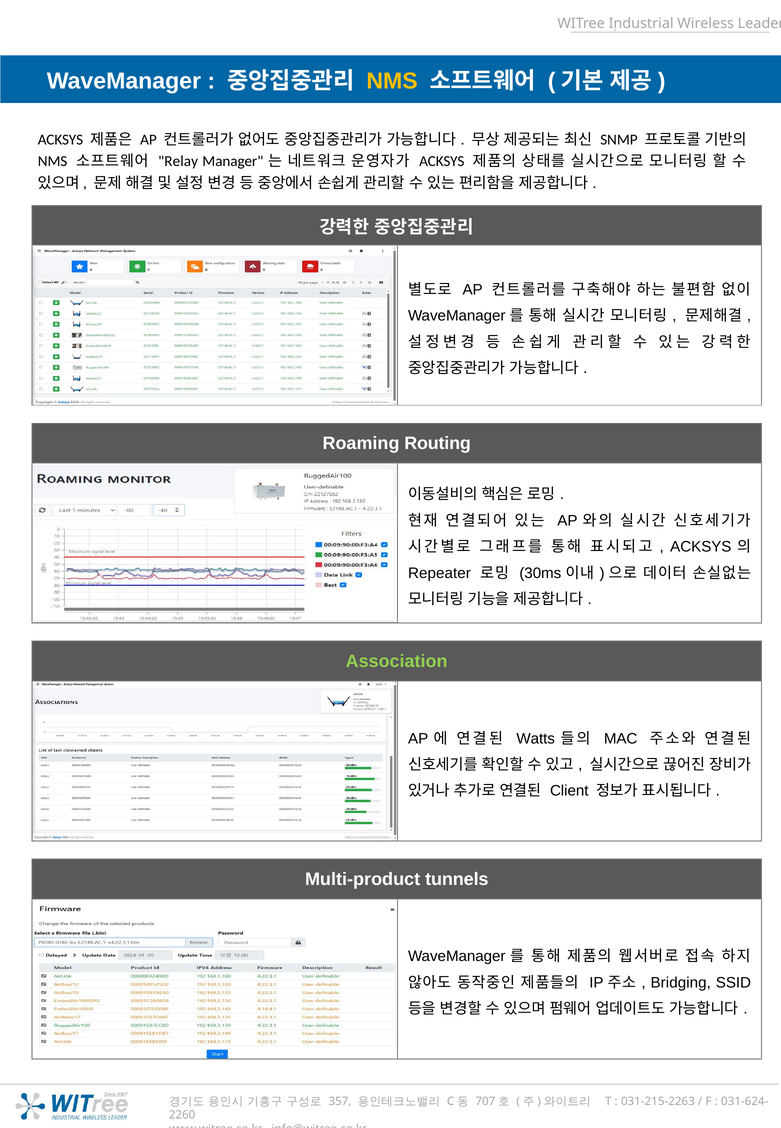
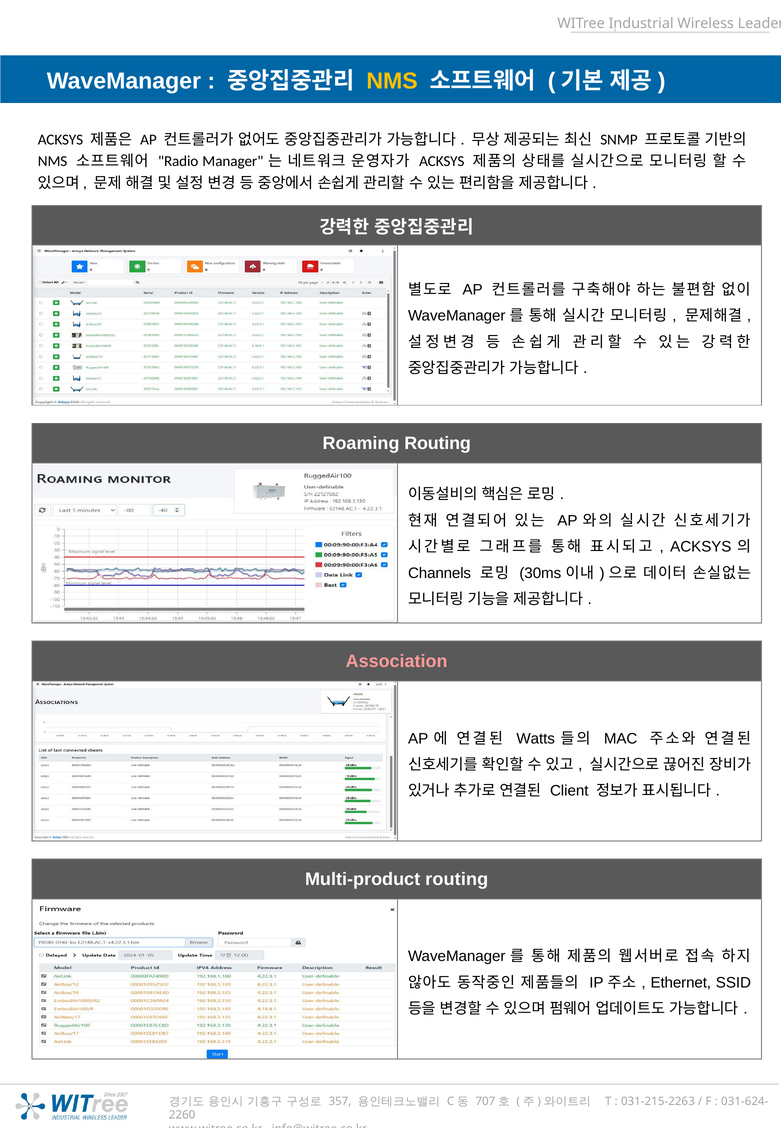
Relay: Relay -> Radio
Repeater: Repeater -> Channels
Association colour: light green -> pink
Multi-product tunnels: tunnels -> routing
Bridging: Bridging -> Ethernet
